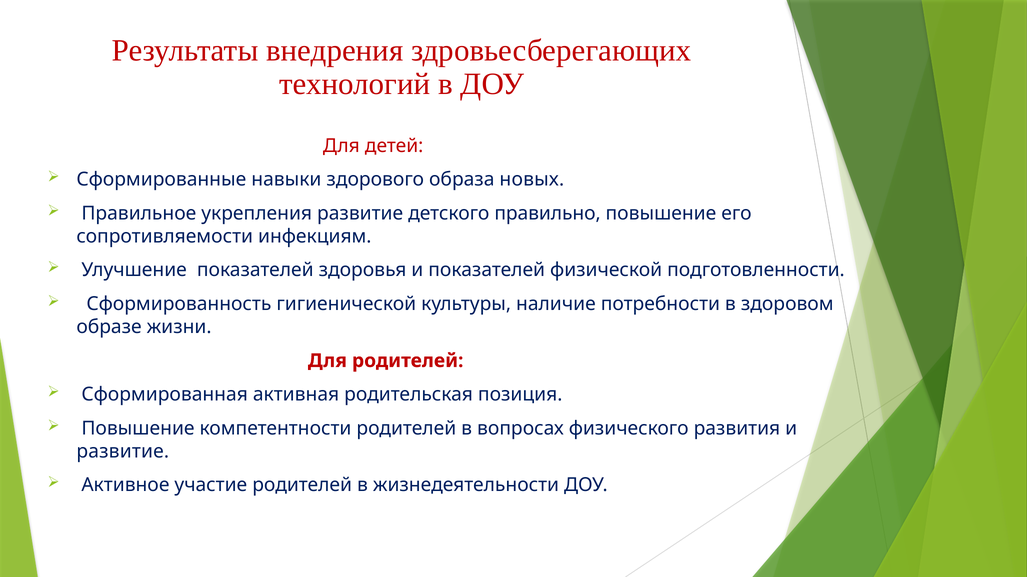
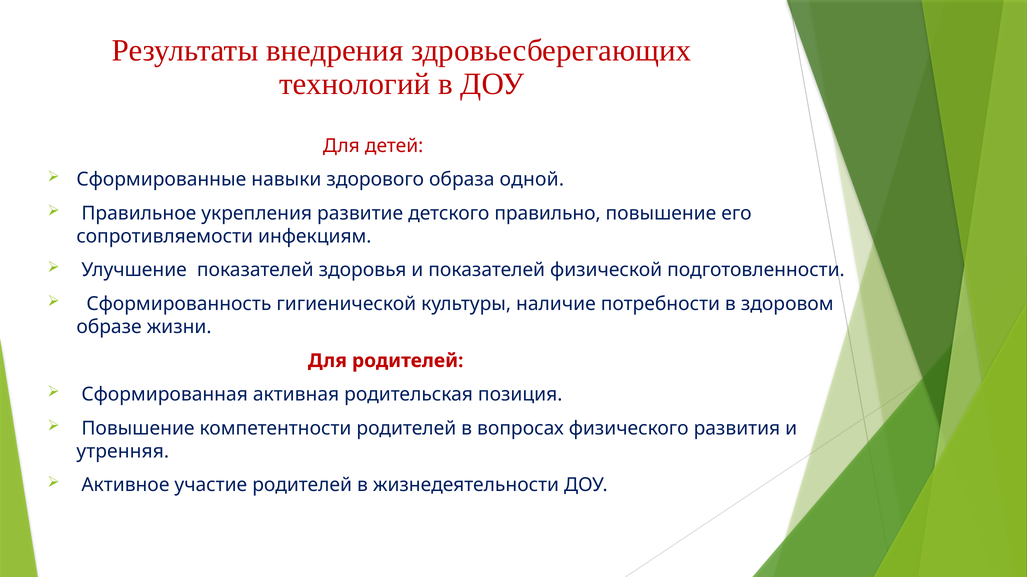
новых: новых -> одной
развитие at (123, 452): развитие -> утренняя
